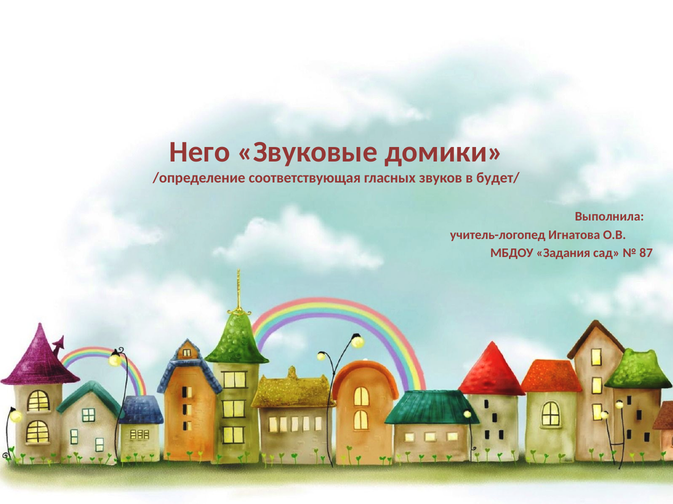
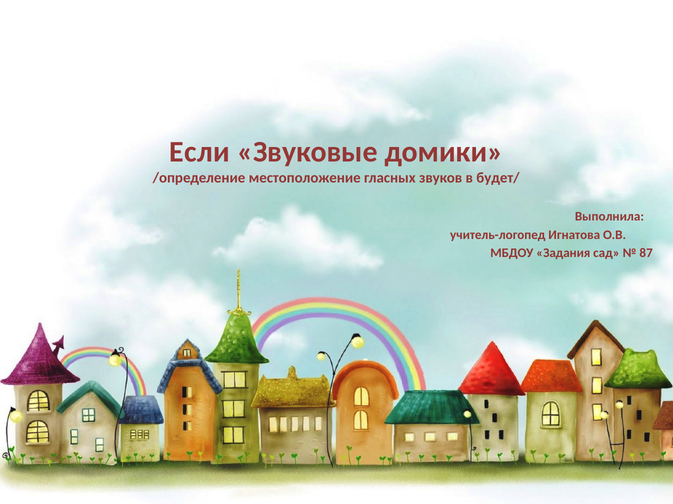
Него: Него -> Если
соответствующая: соответствующая -> местоположение
